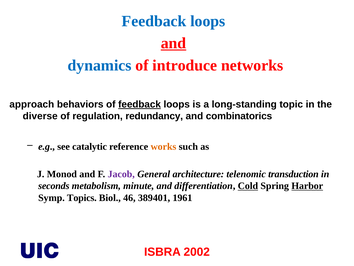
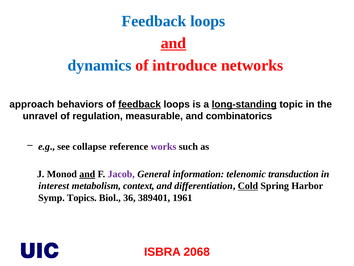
long-standing underline: none -> present
diverse: diverse -> unravel
redundancy: redundancy -> measurable
catalytic: catalytic -> collapse
works colour: orange -> purple
and at (87, 174) underline: none -> present
architecture: architecture -> information
seconds: seconds -> interest
minute: minute -> context
Harbor underline: present -> none
46: 46 -> 36
2002: 2002 -> 2068
